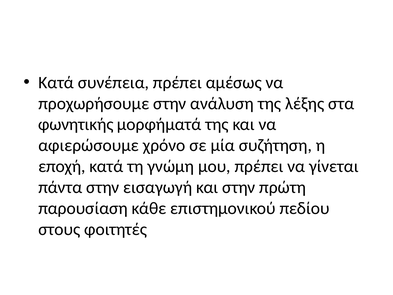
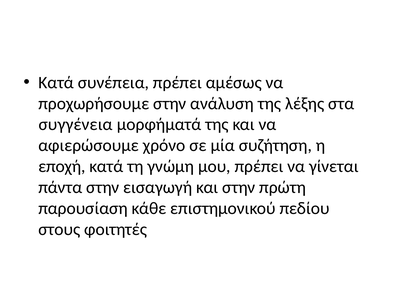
φωνητικής: φωνητικής -> συγγένεια
